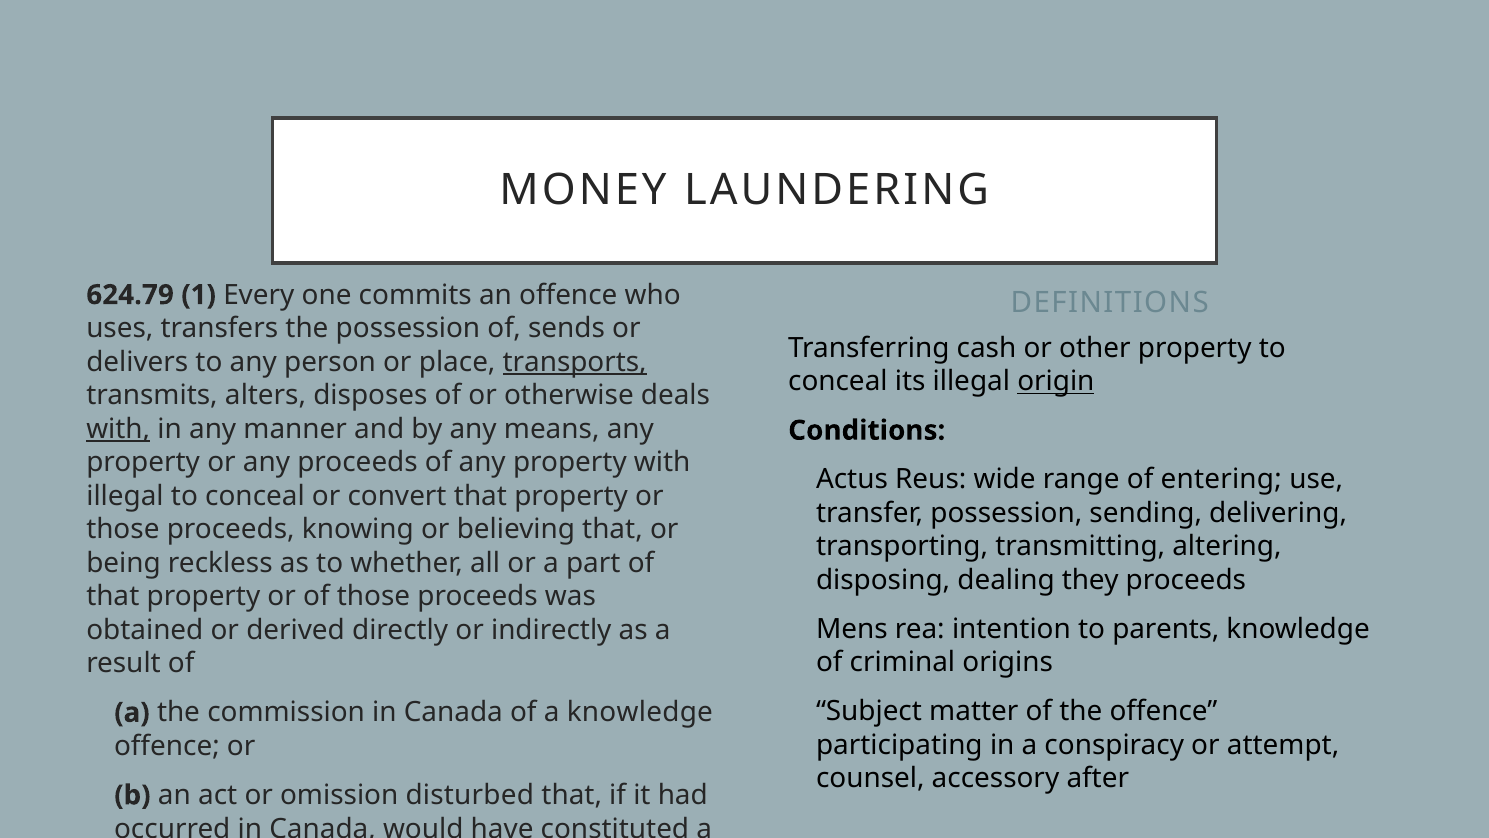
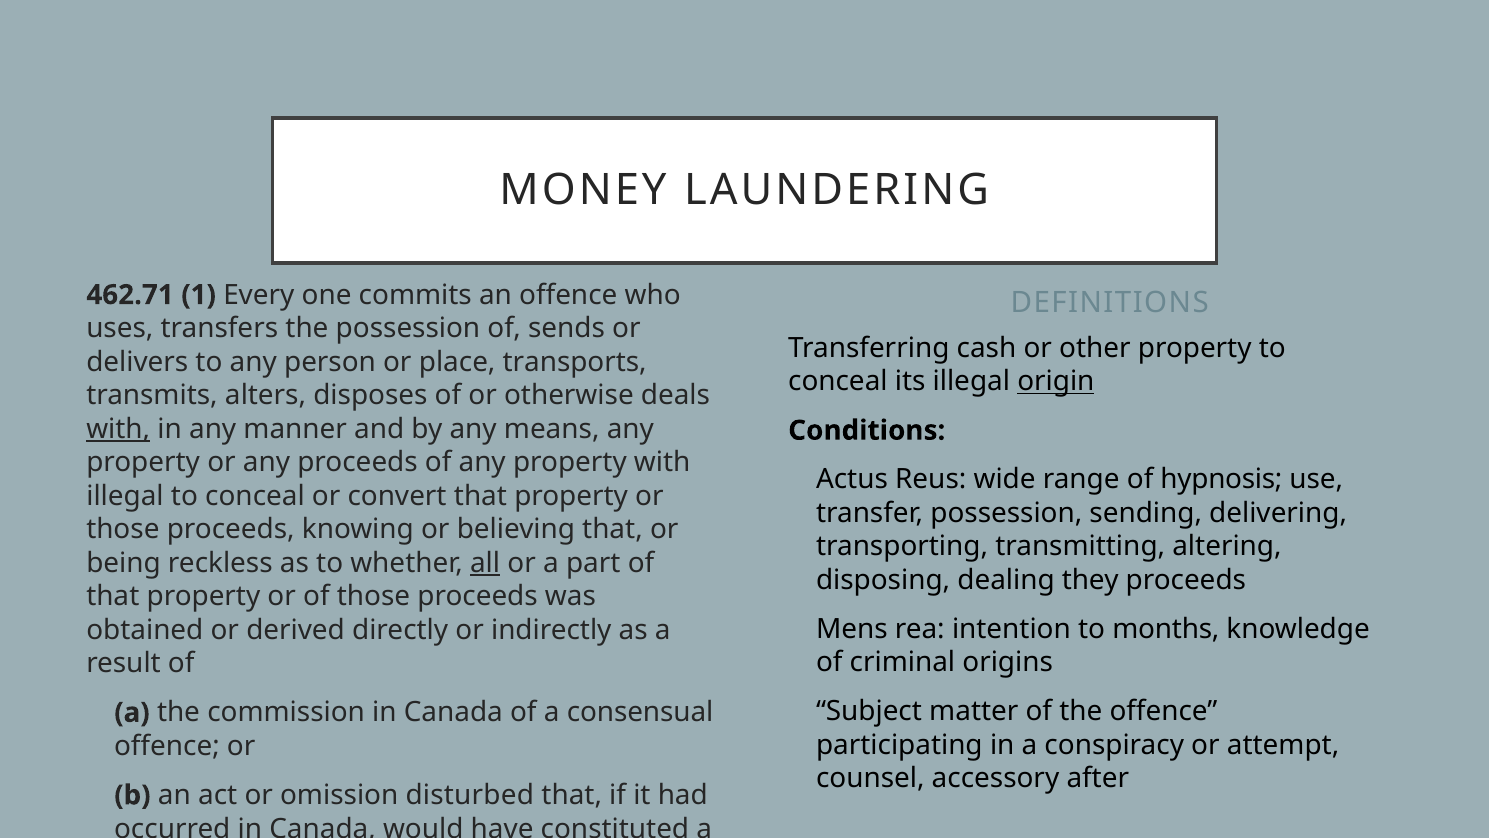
624.79: 624.79 -> 462.71
transports underline: present -> none
entering: entering -> hypnosis
all underline: none -> present
parents: parents -> months
a knowledge: knowledge -> consensual
